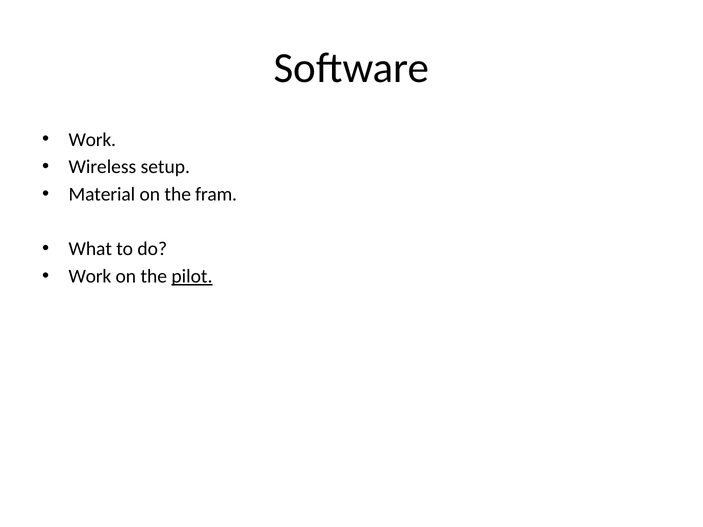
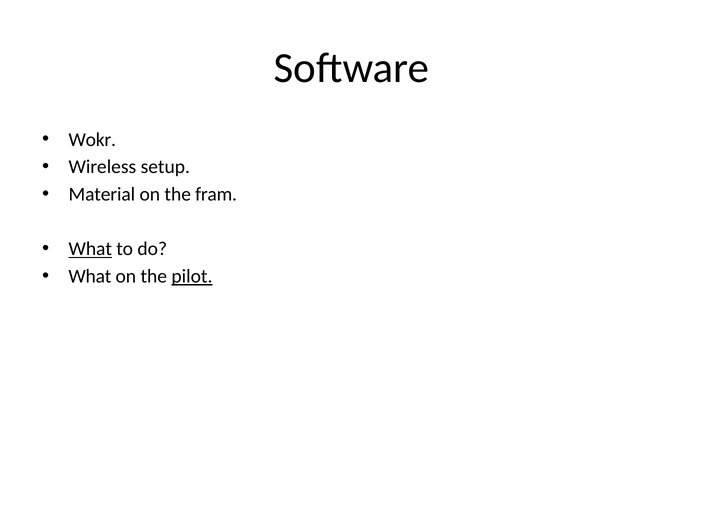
Work at (92, 140): Work -> Wokr
What at (90, 249) underline: none -> present
Work at (90, 277): Work -> What
